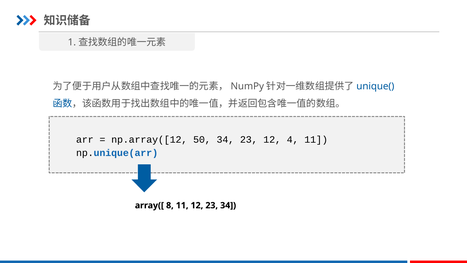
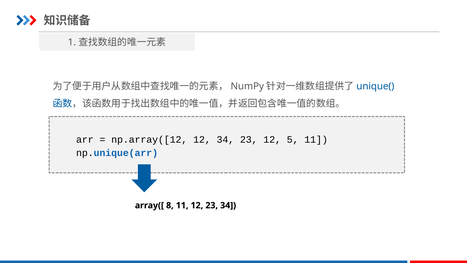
np.array([12 50: 50 -> 12
4: 4 -> 5
